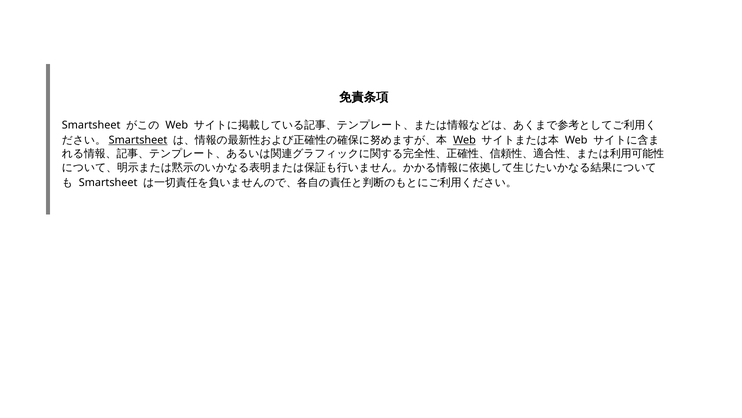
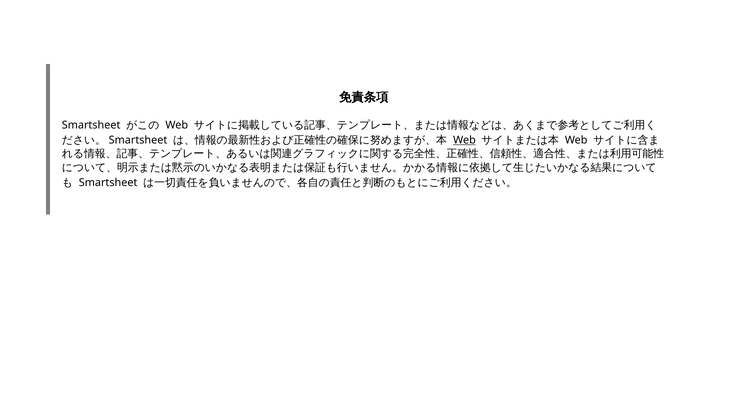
Smartsheet at (138, 140) underline: present -> none
